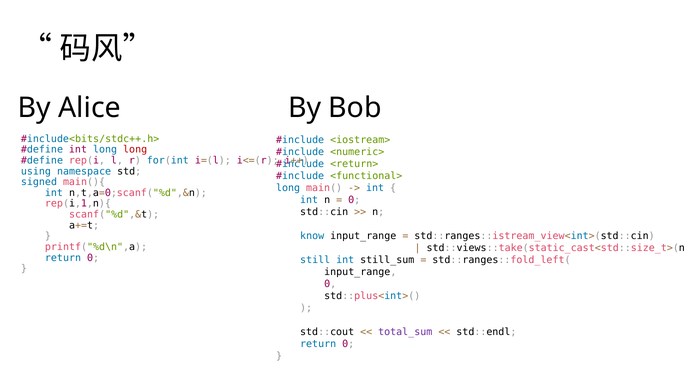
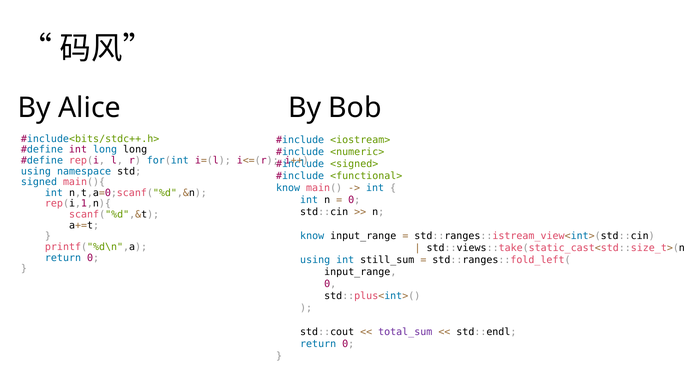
long at (135, 150) colour: red -> black
<return>: <return> -> <signed>
long at (288, 188): long -> know
still at (315, 260): still -> using
